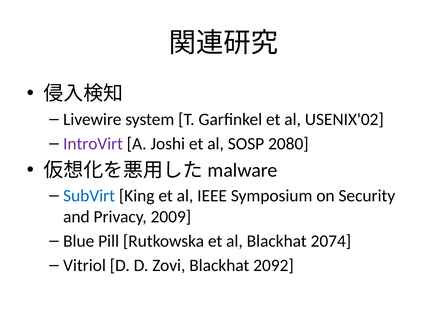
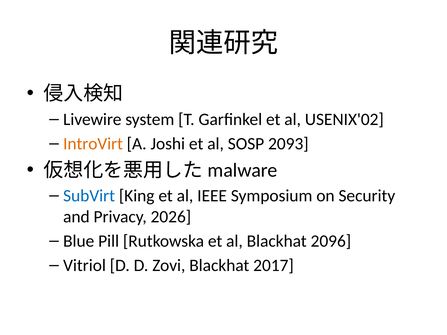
IntroVirt colour: purple -> orange
2080: 2080 -> 2093
2009: 2009 -> 2026
2074: 2074 -> 2096
2092: 2092 -> 2017
